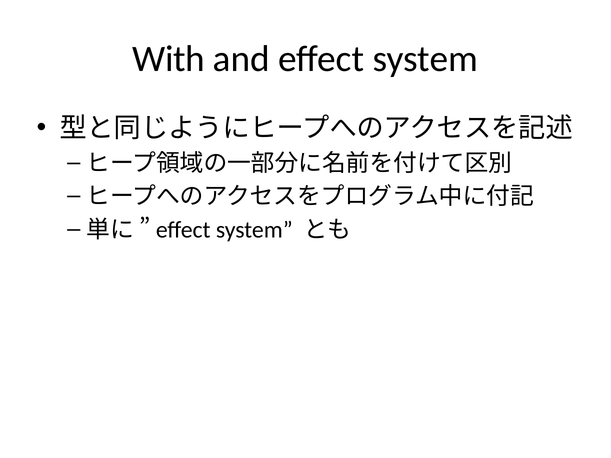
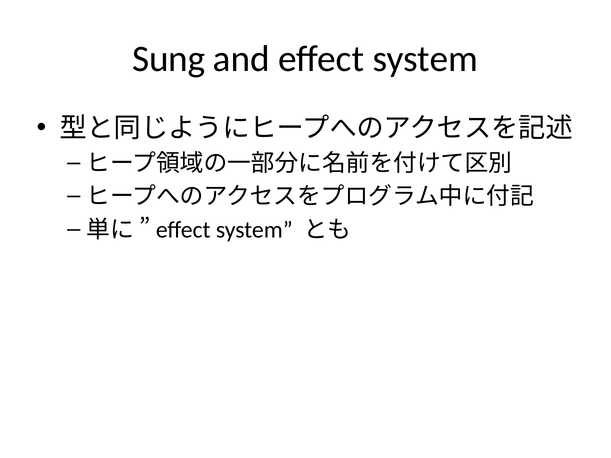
With: With -> Sung
